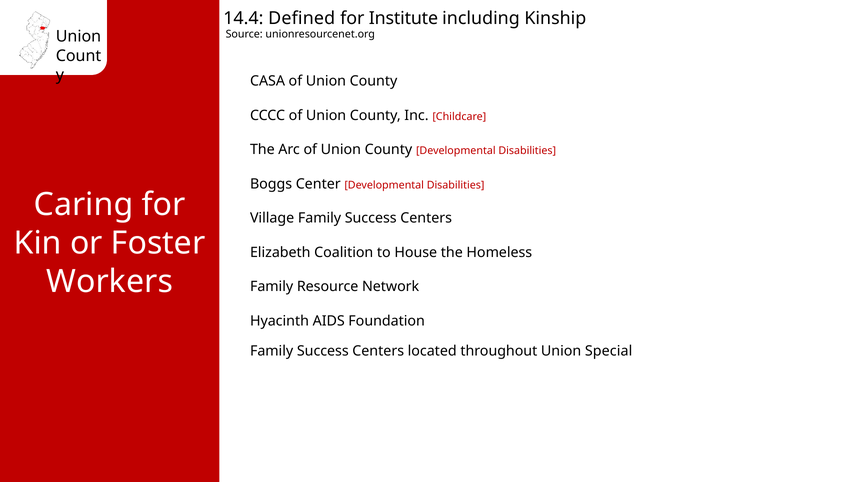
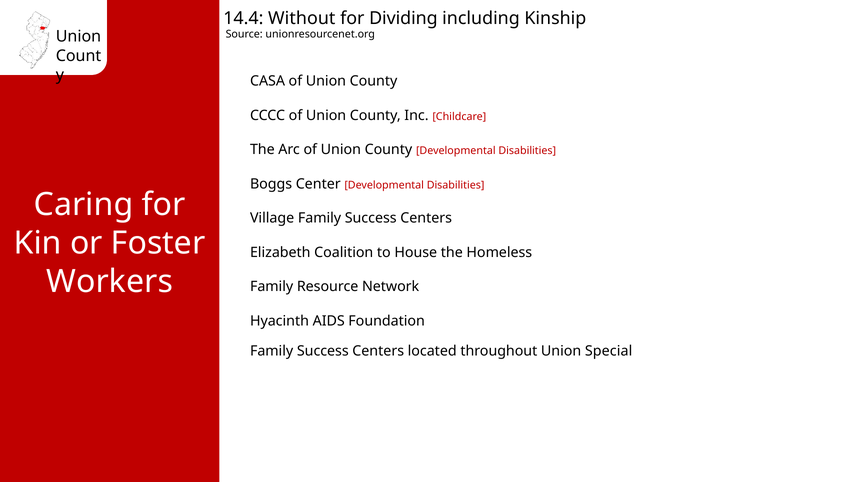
Defined: Defined -> Without
Institute: Institute -> Dividing
